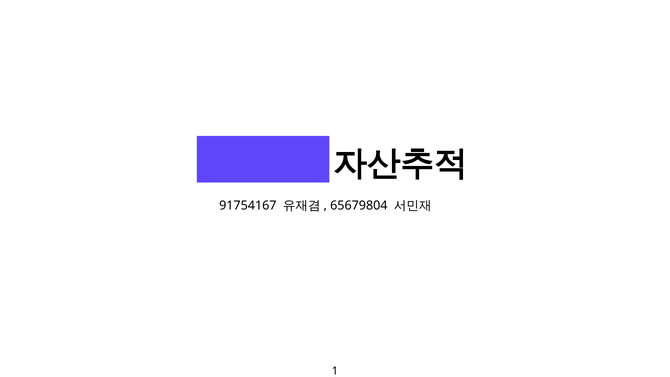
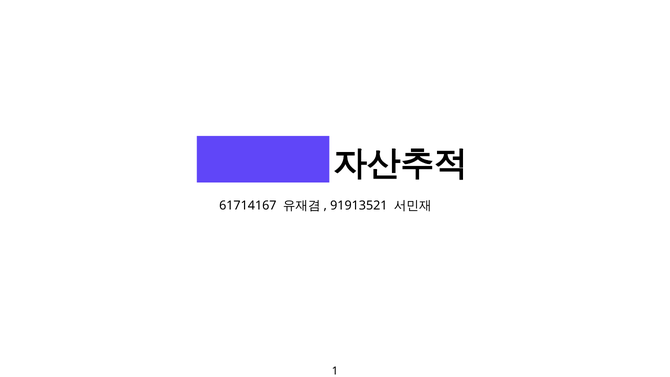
91754167: 91754167 -> 61714167
65679804: 65679804 -> 91913521
